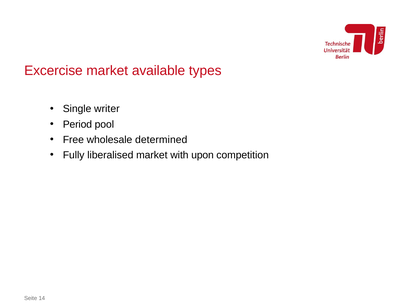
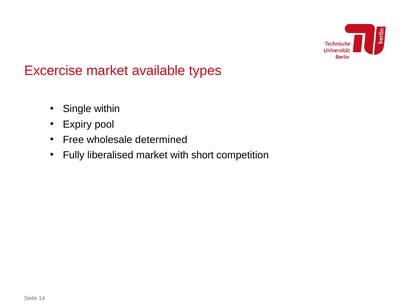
writer: writer -> within
Period: Period -> Expiry
upon: upon -> short
